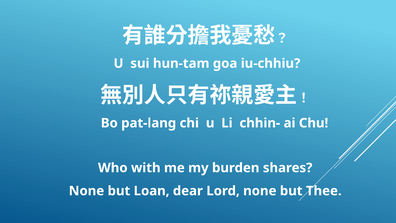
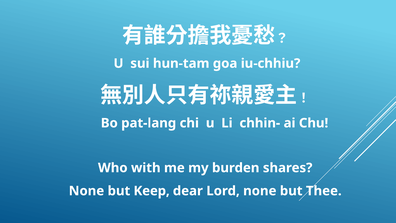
Loan: Loan -> Keep
